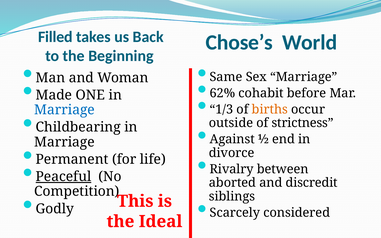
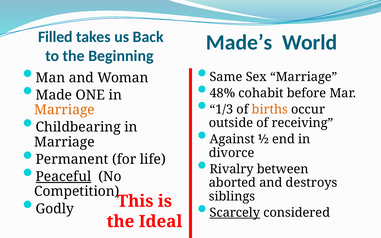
Chose’s: Chose’s -> Made’s
62%: 62% -> 48%
Marriage at (64, 110) colour: blue -> orange
strictness: strictness -> receiving
discredit: discredit -> destroys
Scarcely underline: none -> present
